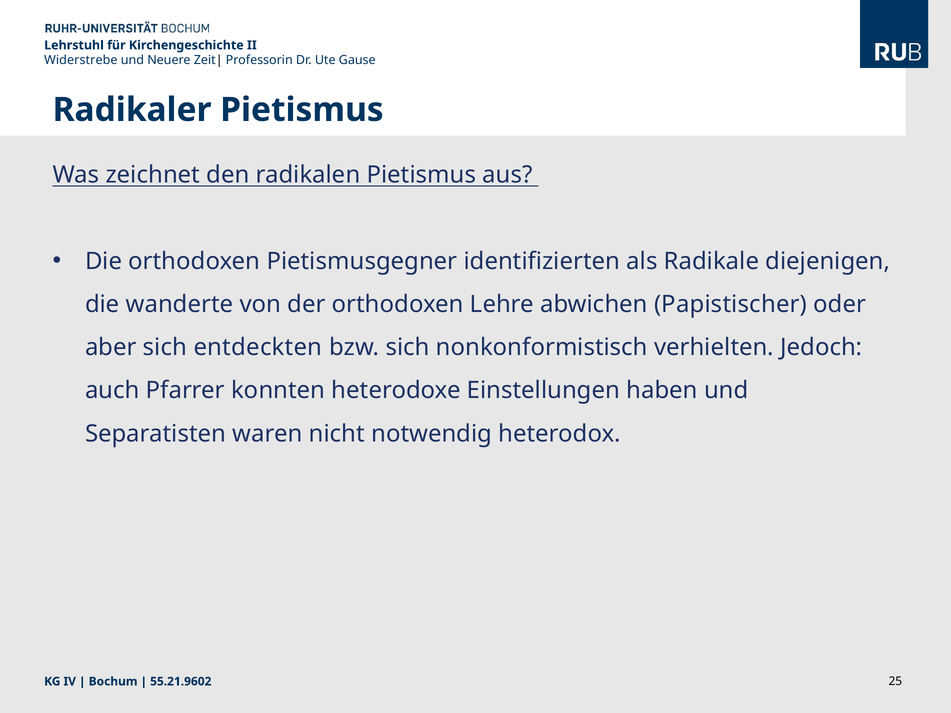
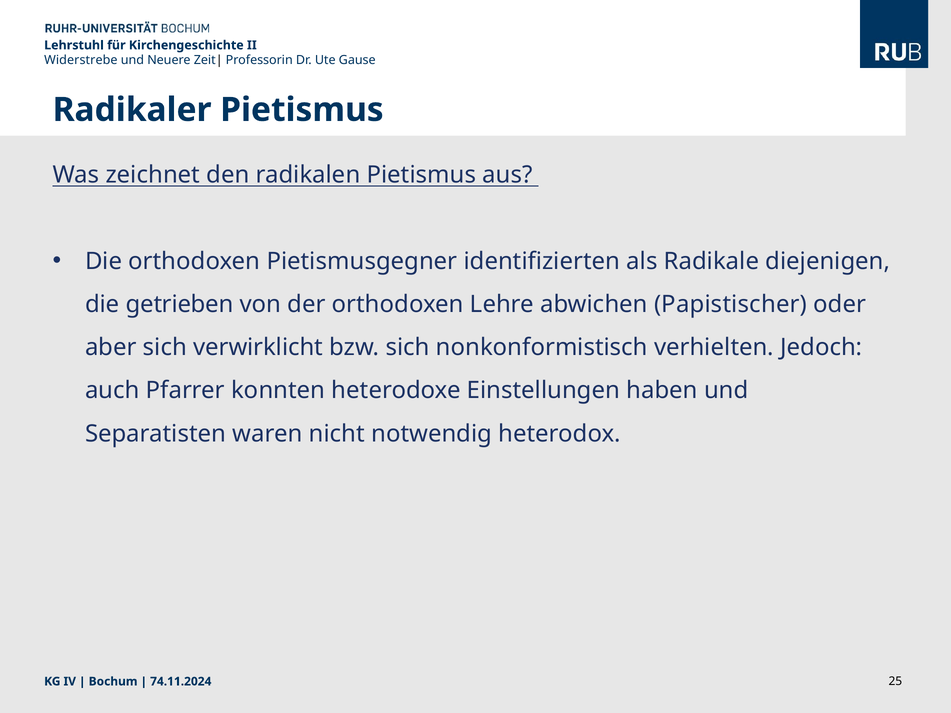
wanderte: wanderte -> getrieben
entdeckten: entdeckten -> verwirklicht
55.21.9602: 55.21.9602 -> 74.11.2024
